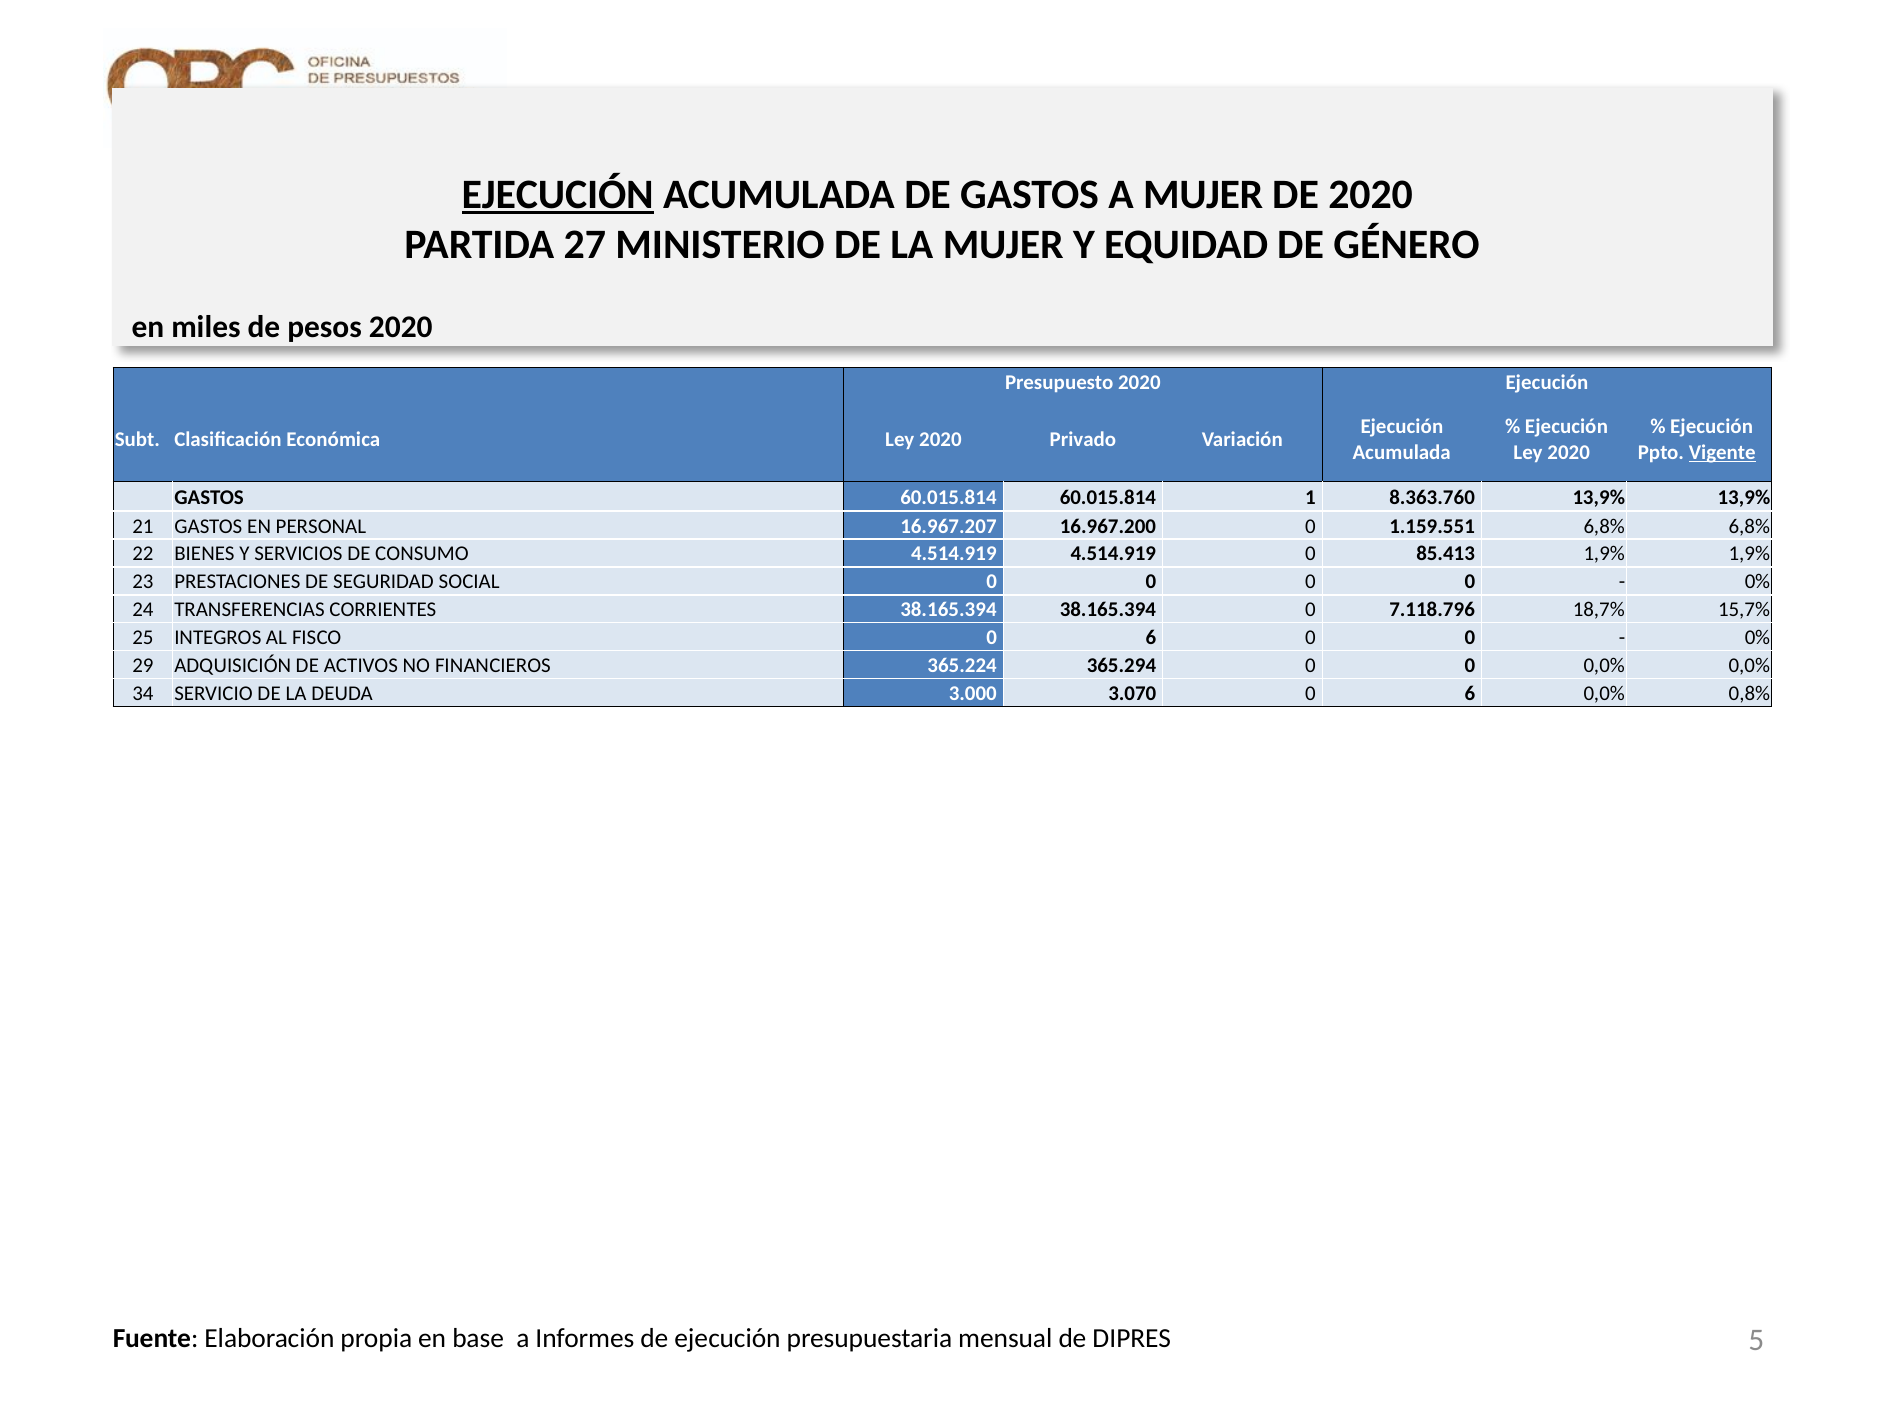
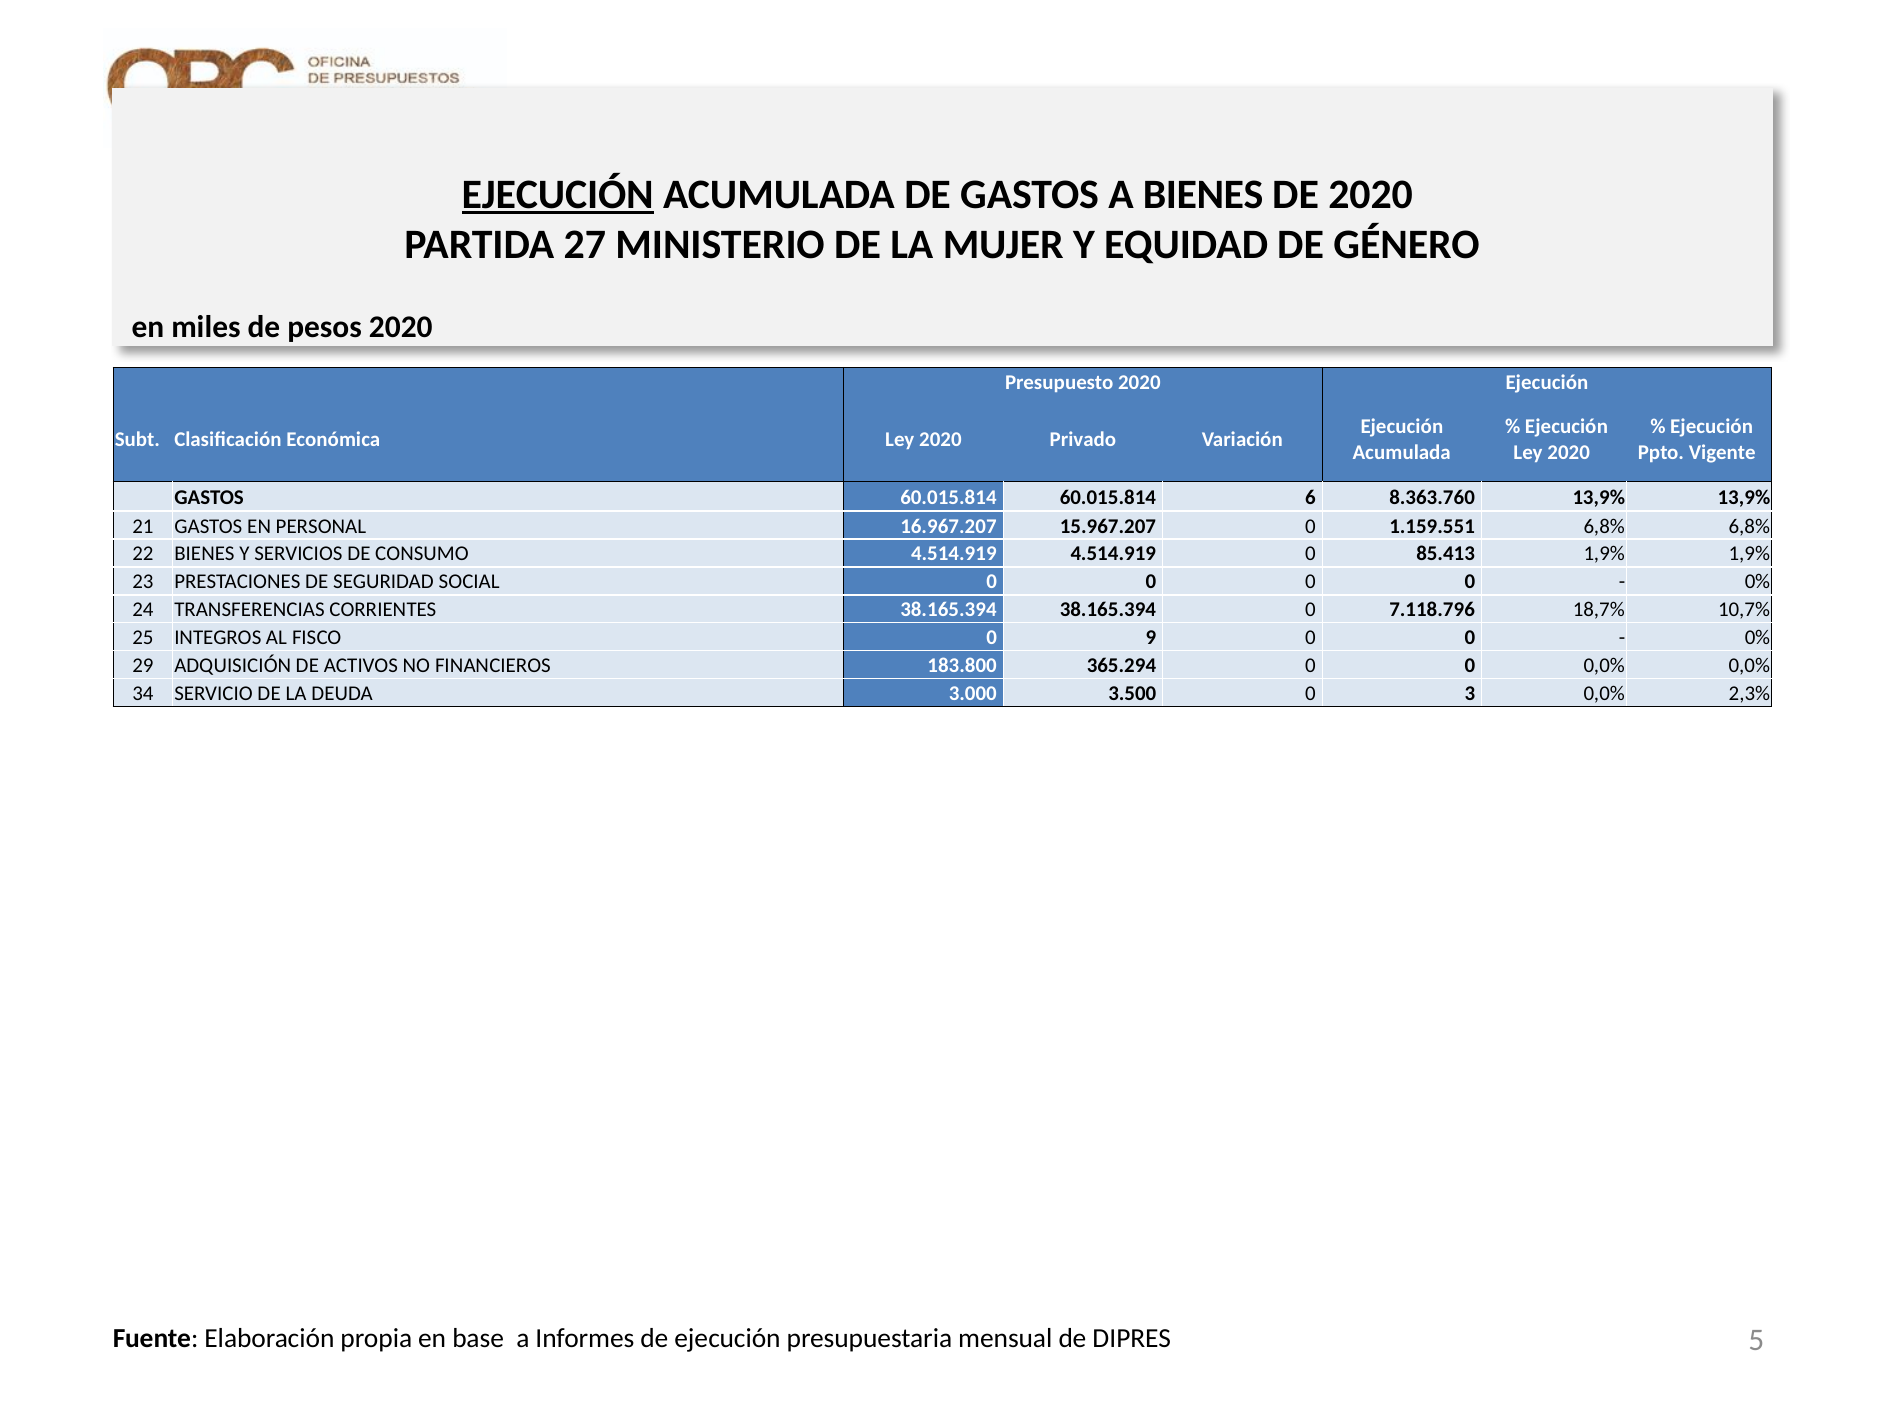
A MUJER: MUJER -> BIENES
Vigente underline: present -> none
1: 1 -> 6
16.967.200: 16.967.200 -> 15.967.207
15,7%: 15,7% -> 10,7%
FISCO 0 6: 6 -> 9
365.224: 365.224 -> 183.800
3.070: 3.070 -> 3.500
6 at (1470, 694): 6 -> 3
0,8%: 0,8% -> 2,3%
